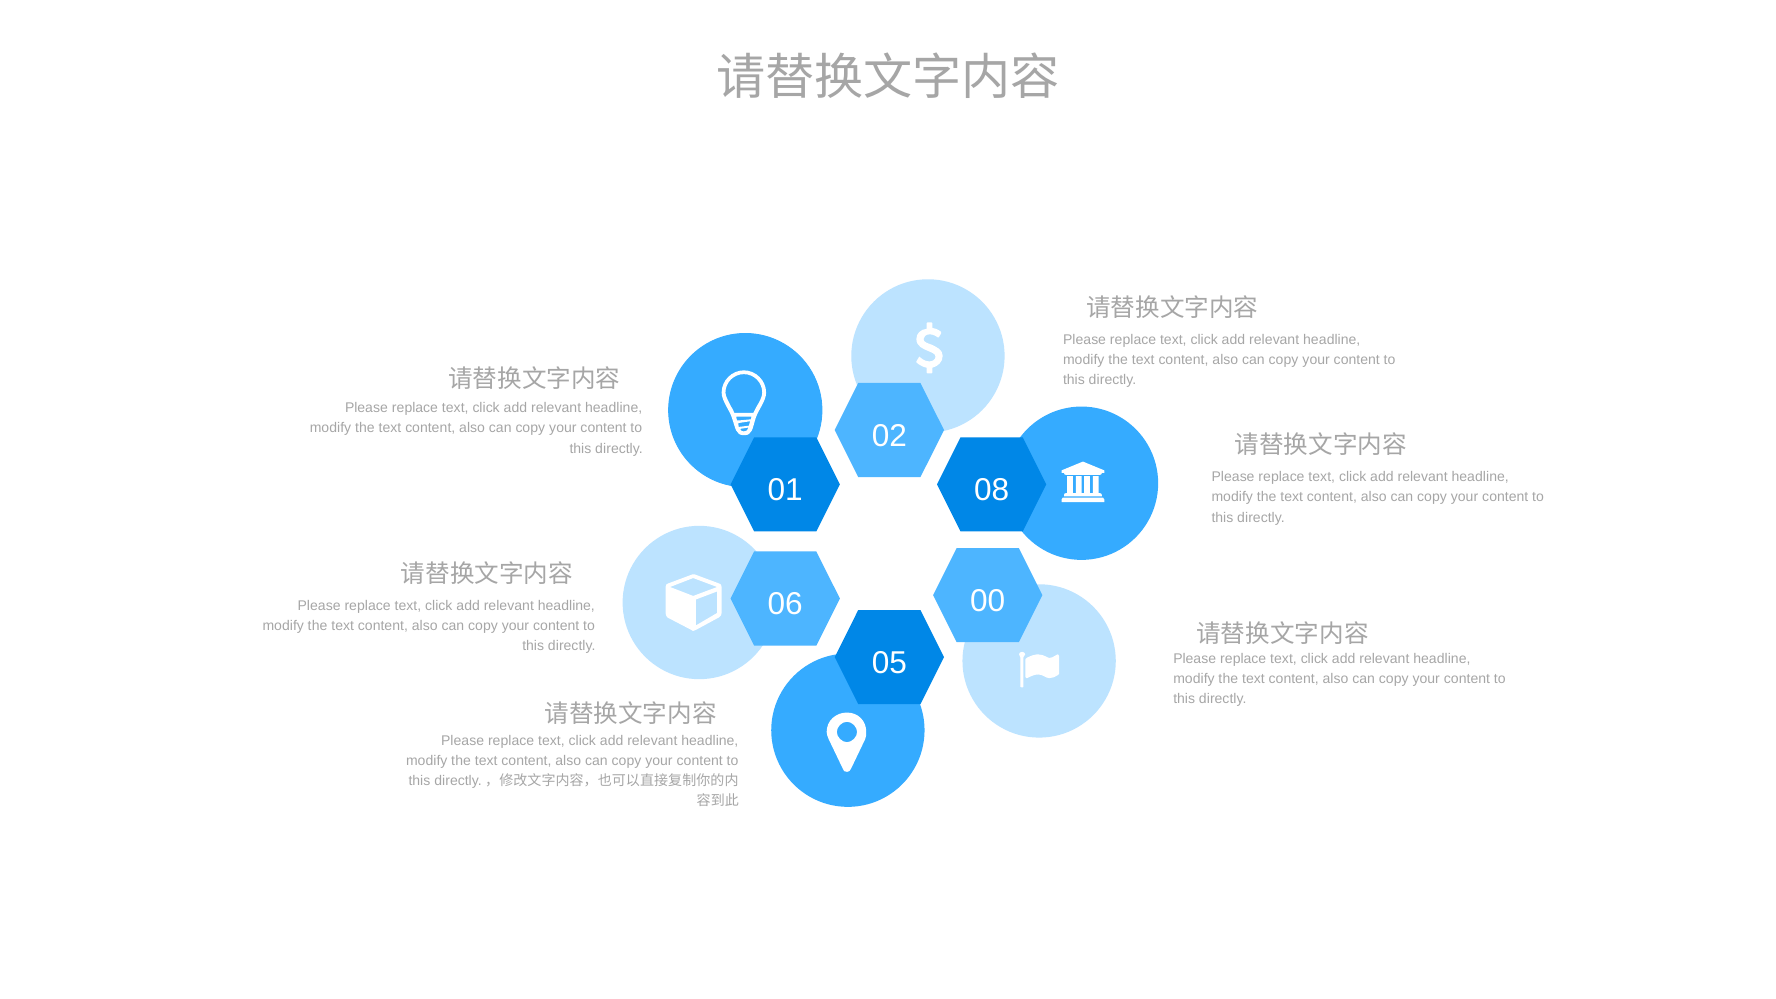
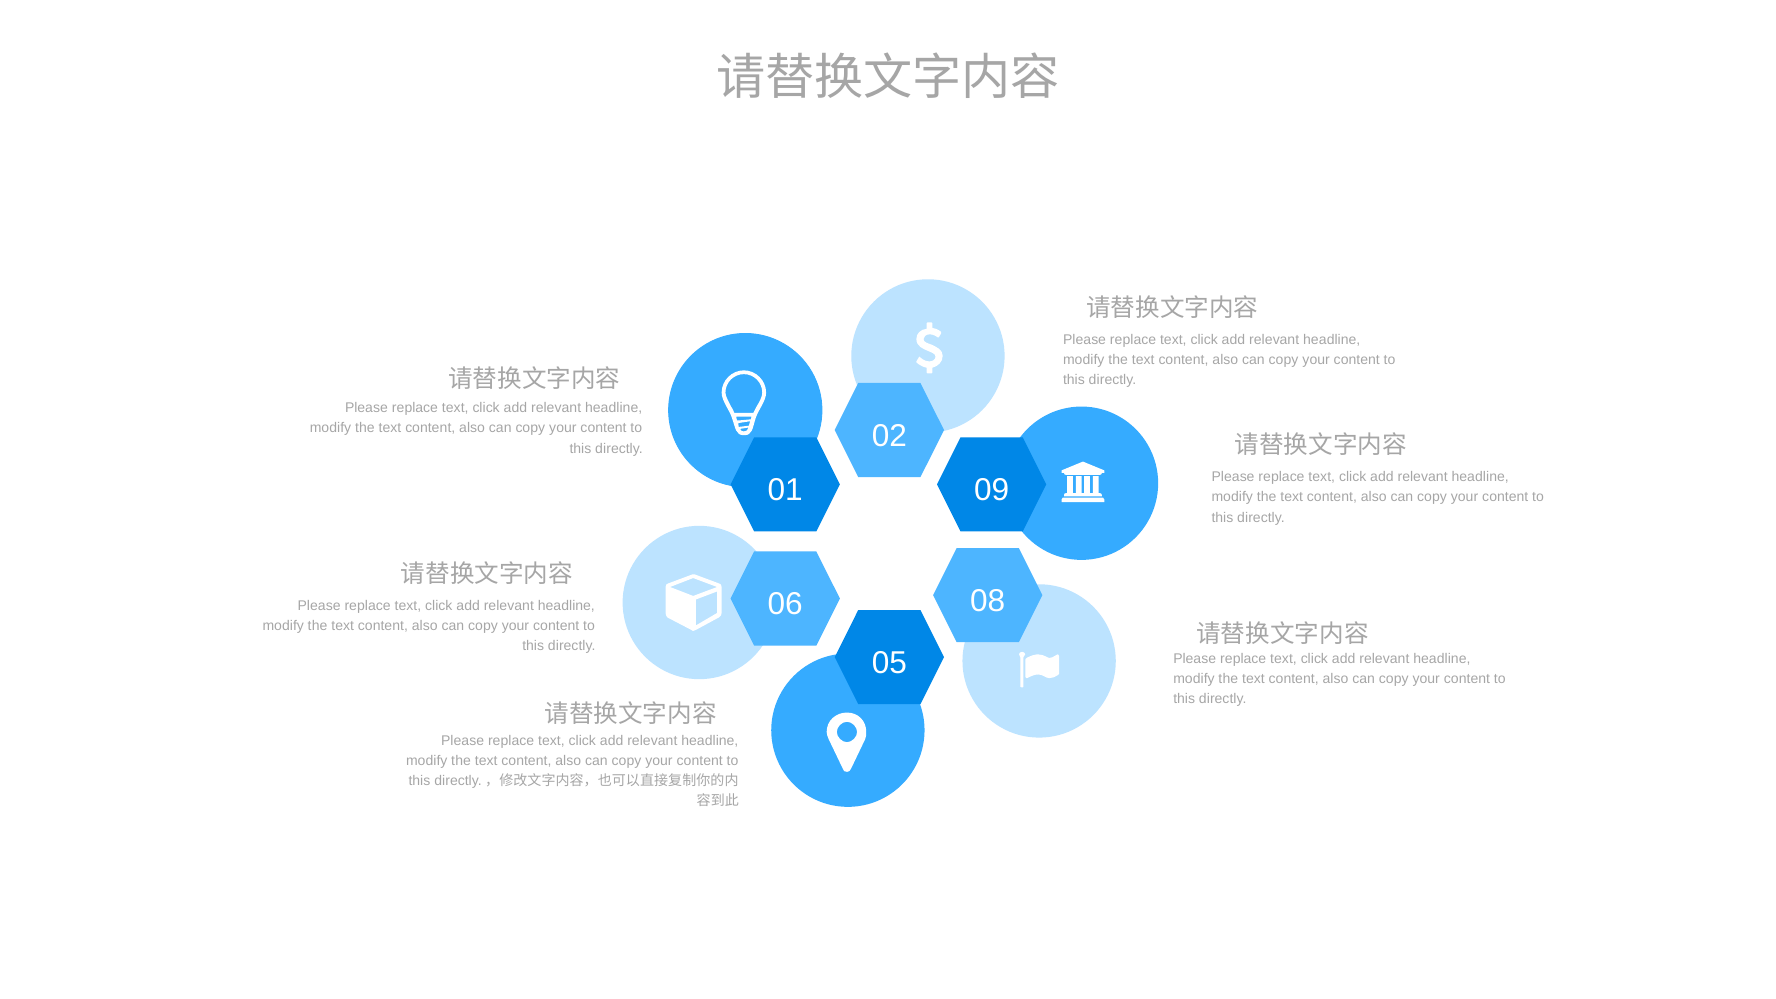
08: 08 -> 09
00: 00 -> 08
